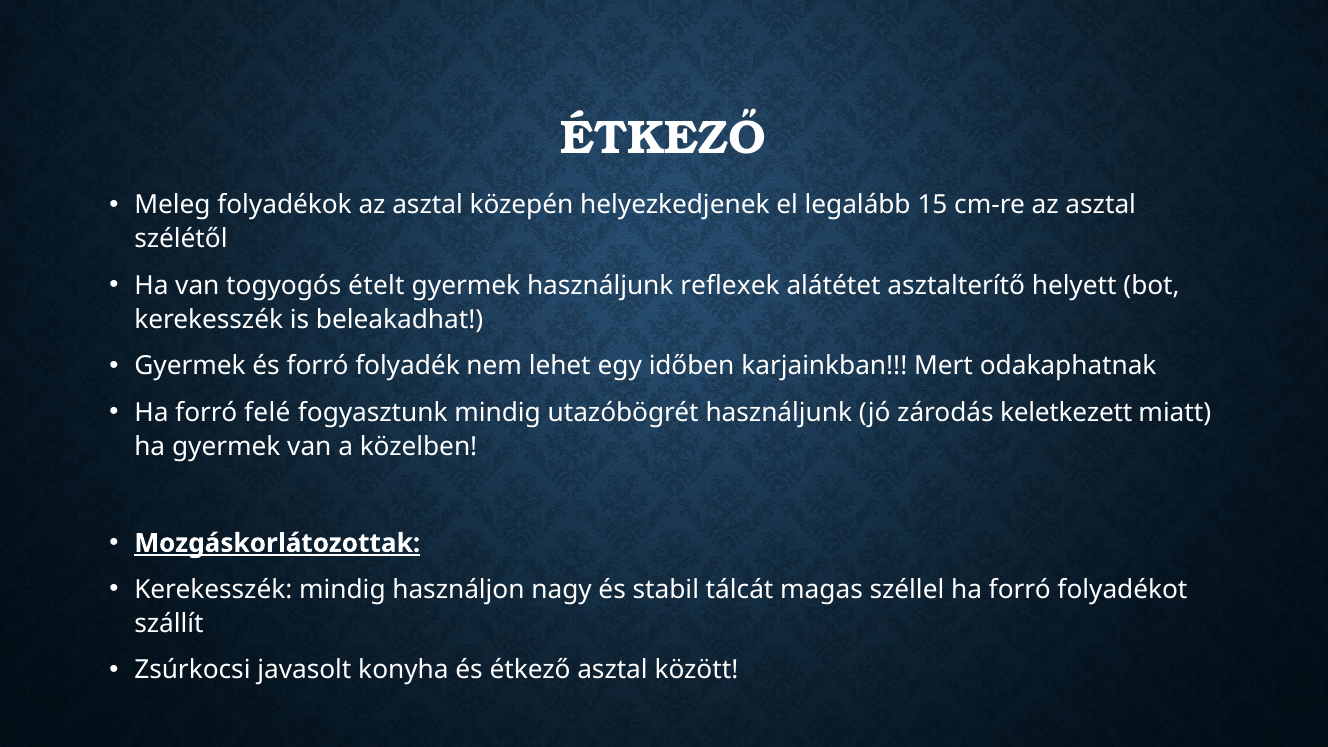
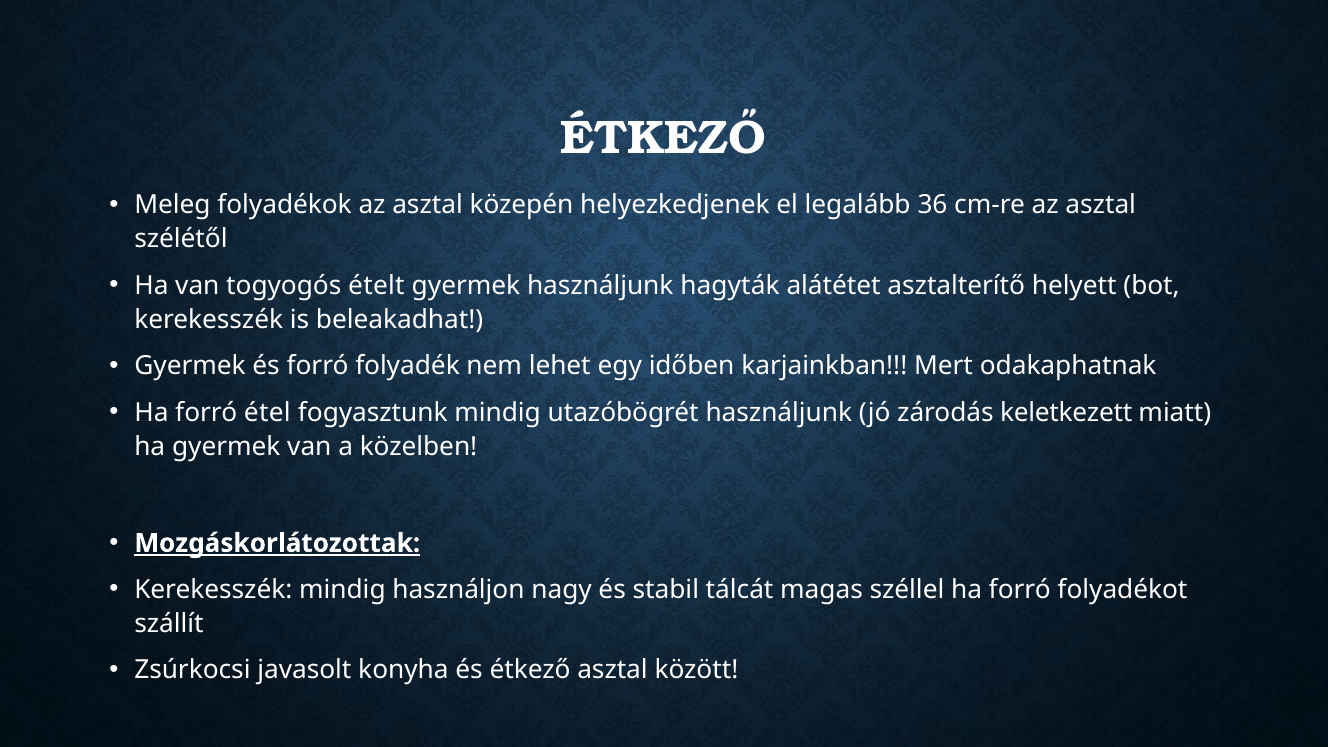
15: 15 -> 36
reflexek: reflexek -> hagyták
felé: felé -> étel
